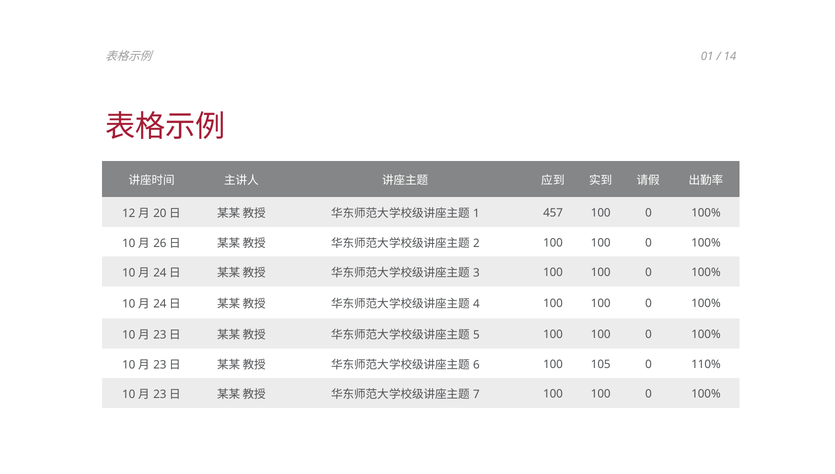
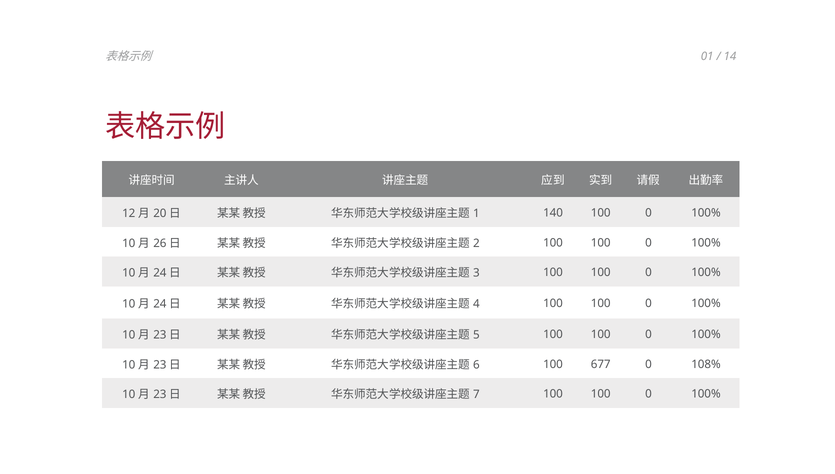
457: 457 -> 140
105: 105 -> 677
110%: 110% -> 108%
